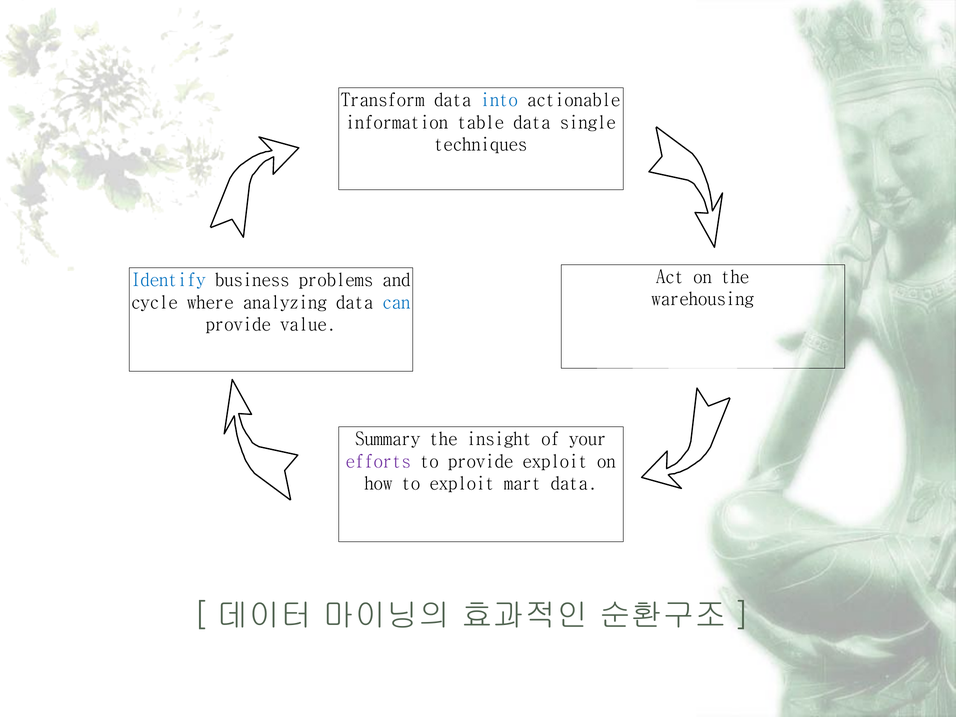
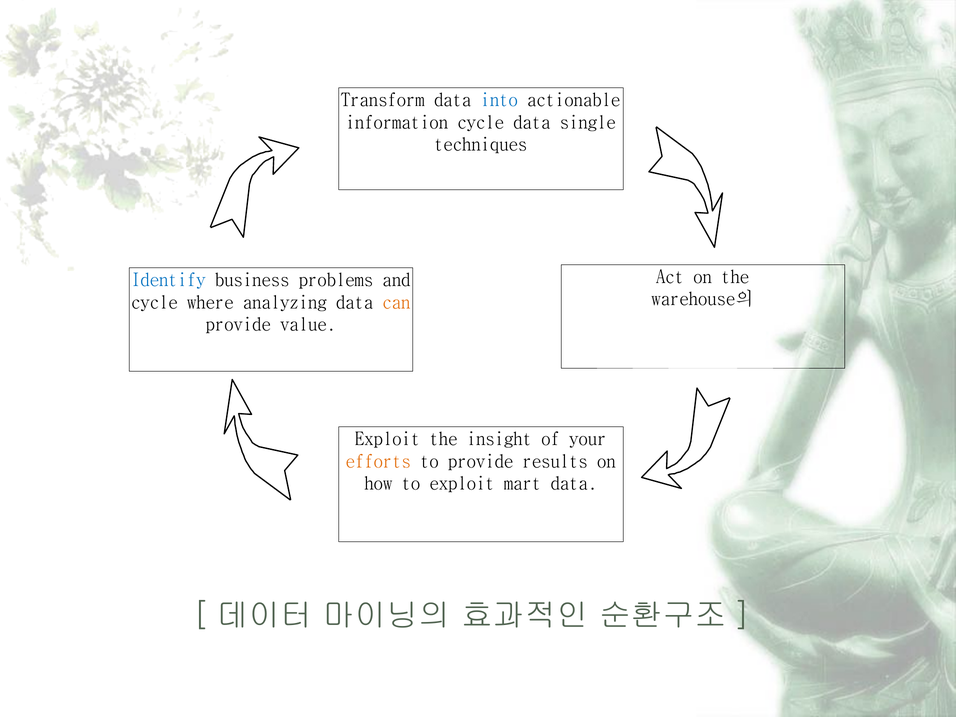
information table: table -> cycle
warehousing: warehousing -> warehouse의
can colour: blue -> orange
Summary at (388, 439): Summary -> Exploit
efforts colour: purple -> orange
provide exploit: exploit -> results
